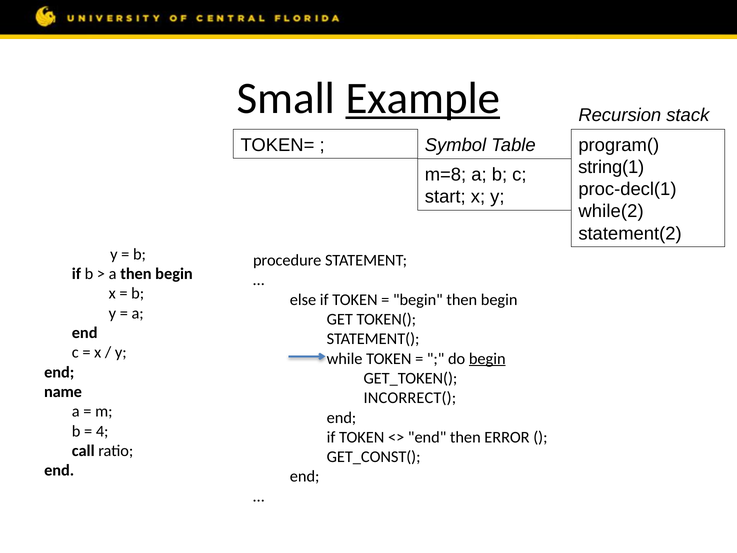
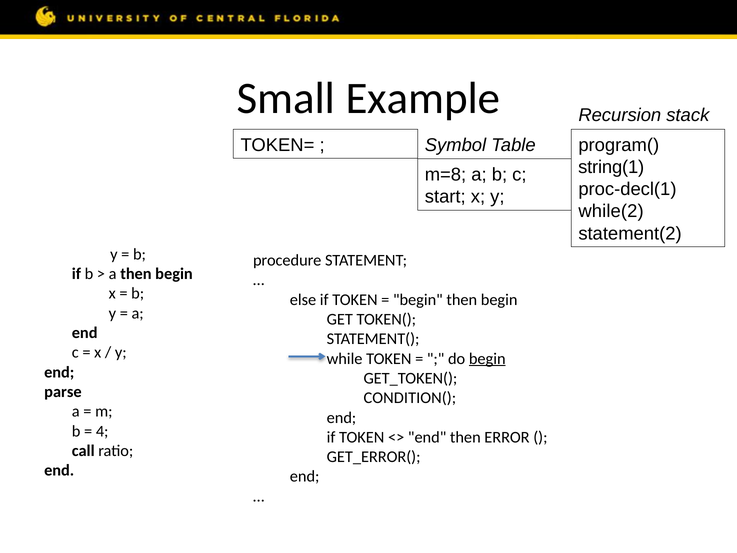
Example underline: present -> none
name: name -> parse
INCORRECT(: INCORRECT( -> CONDITION(
GET_CONST(: GET_CONST( -> GET_ERROR(
